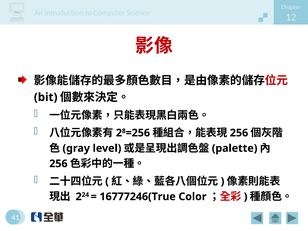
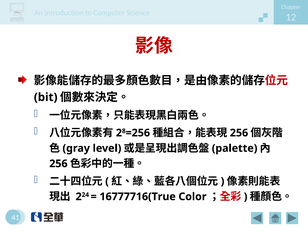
16777246(True: 16777246(True -> 16777716(True
